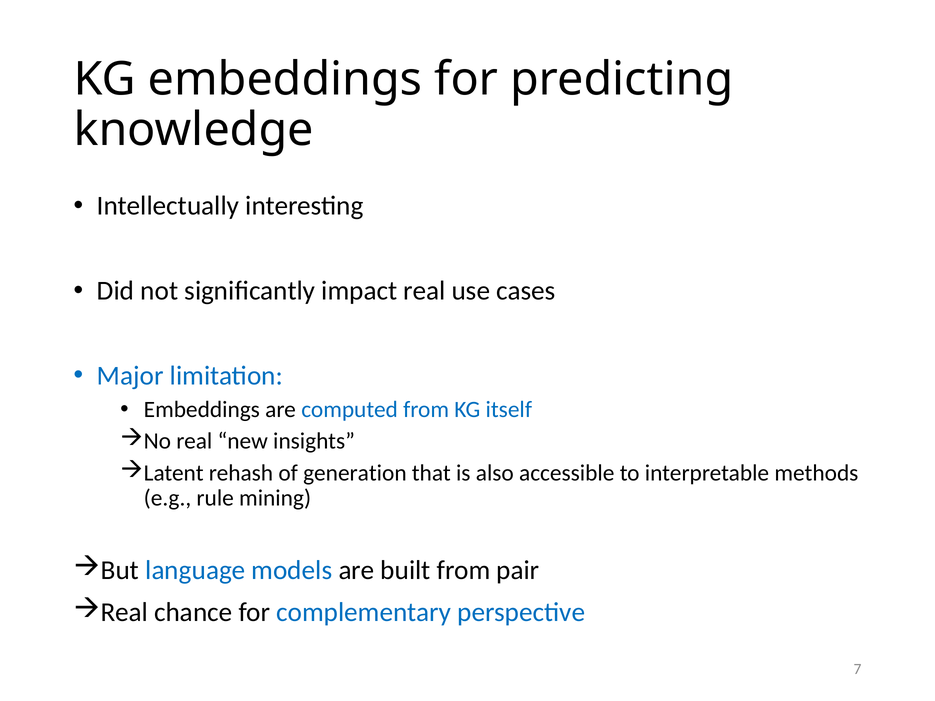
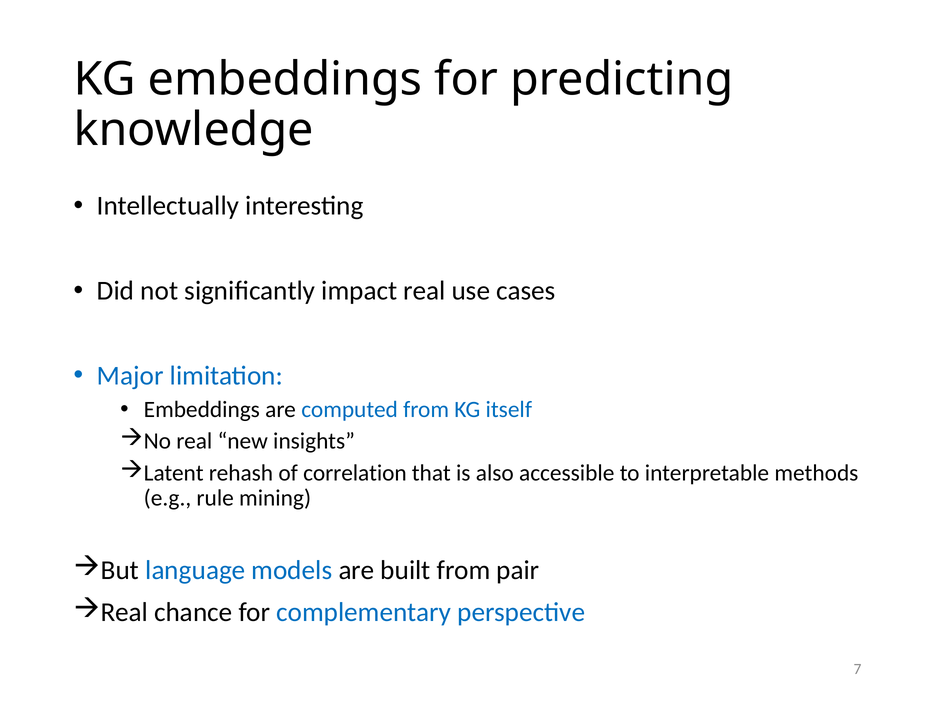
generation: generation -> correlation
